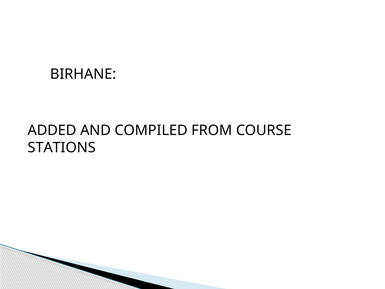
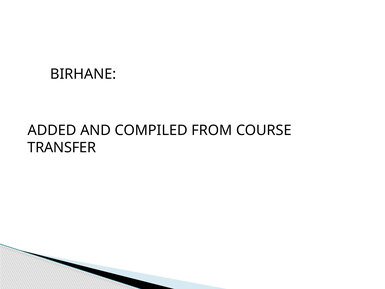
STATIONS: STATIONS -> TRANSFER
